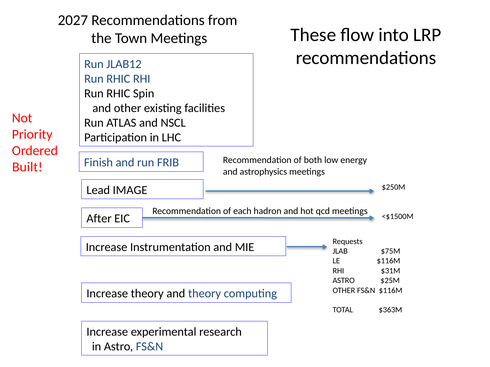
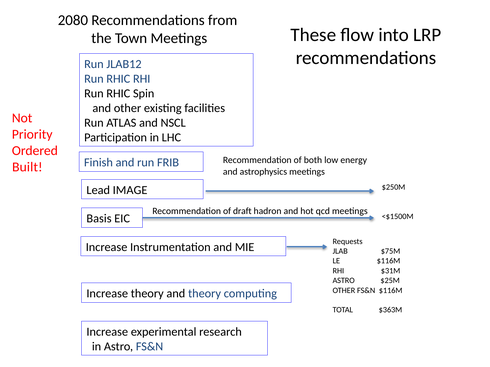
2027: 2027 -> 2080
each: each -> draft
After: After -> Basis
